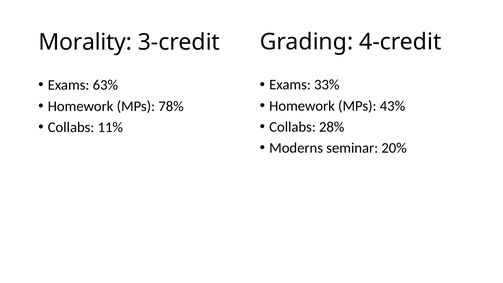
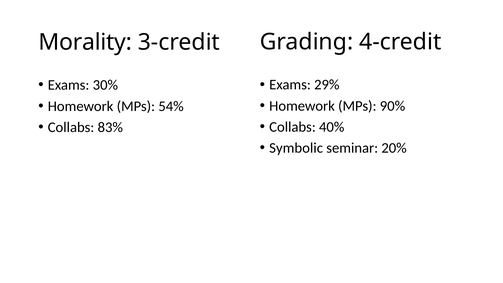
33%: 33% -> 29%
63%: 63% -> 30%
43%: 43% -> 90%
78%: 78% -> 54%
28%: 28% -> 40%
11%: 11% -> 83%
Moderns: Moderns -> Symbolic
